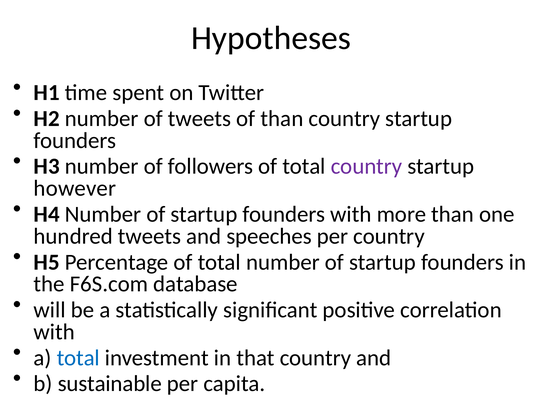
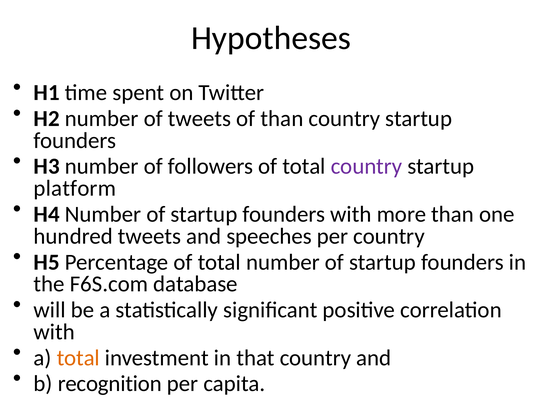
however: however -> platform
total at (78, 358) colour: blue -> orange
sustainable: sustainable -> recognition
